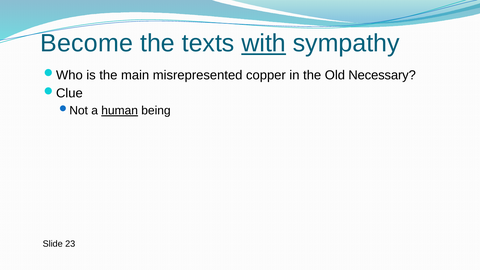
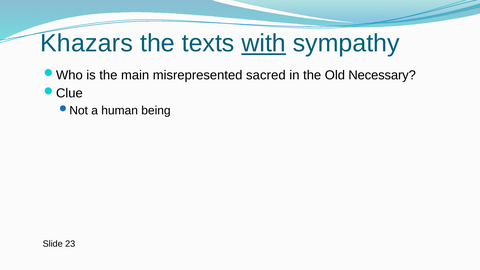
Become: Become -> Khazars
copper: copper -> sacred
human underline: present -> none
